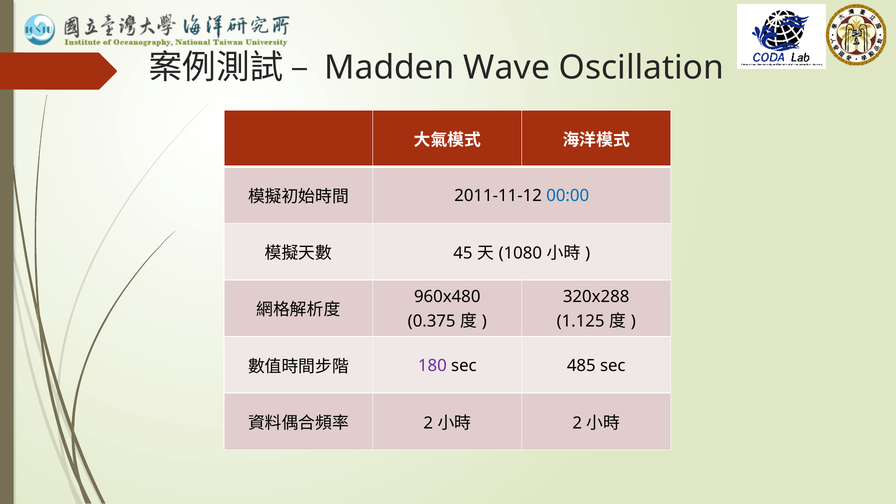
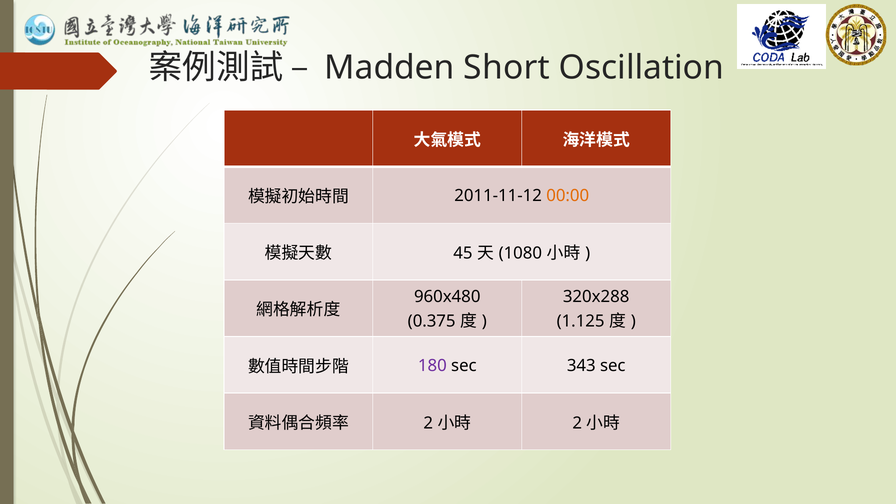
Wave: Wave -> Short
00:00 colour: blue -> orange
485: 485 -> 343
